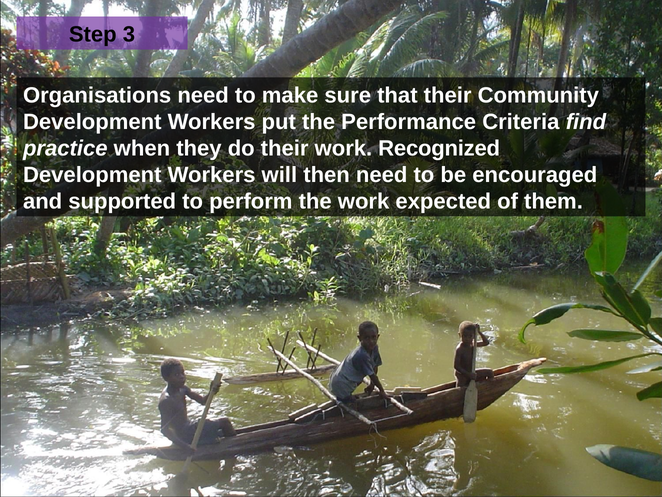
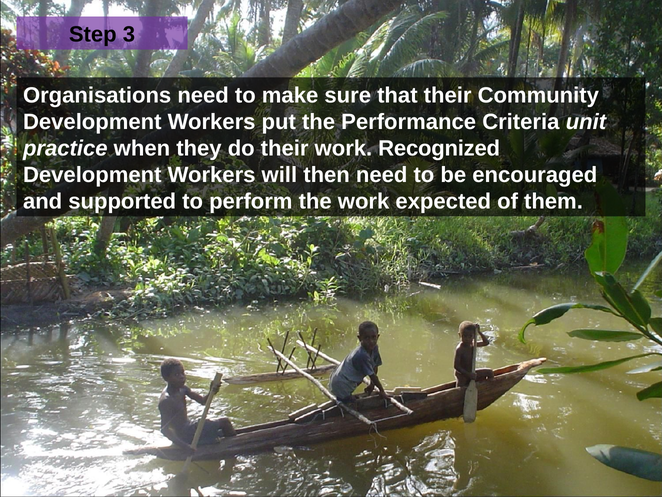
find: find -> unit
